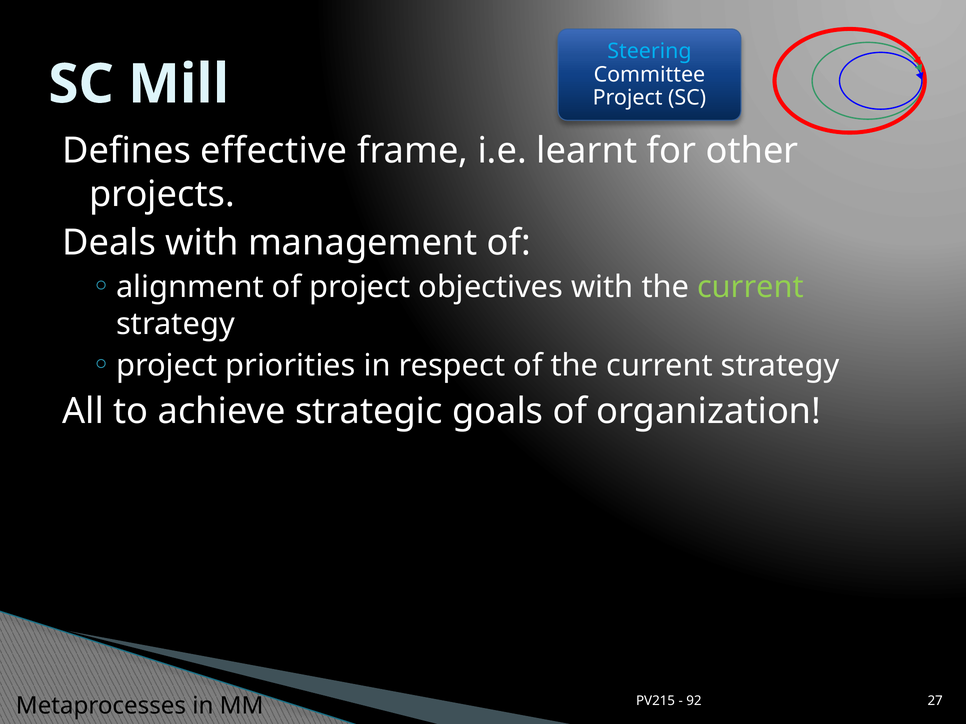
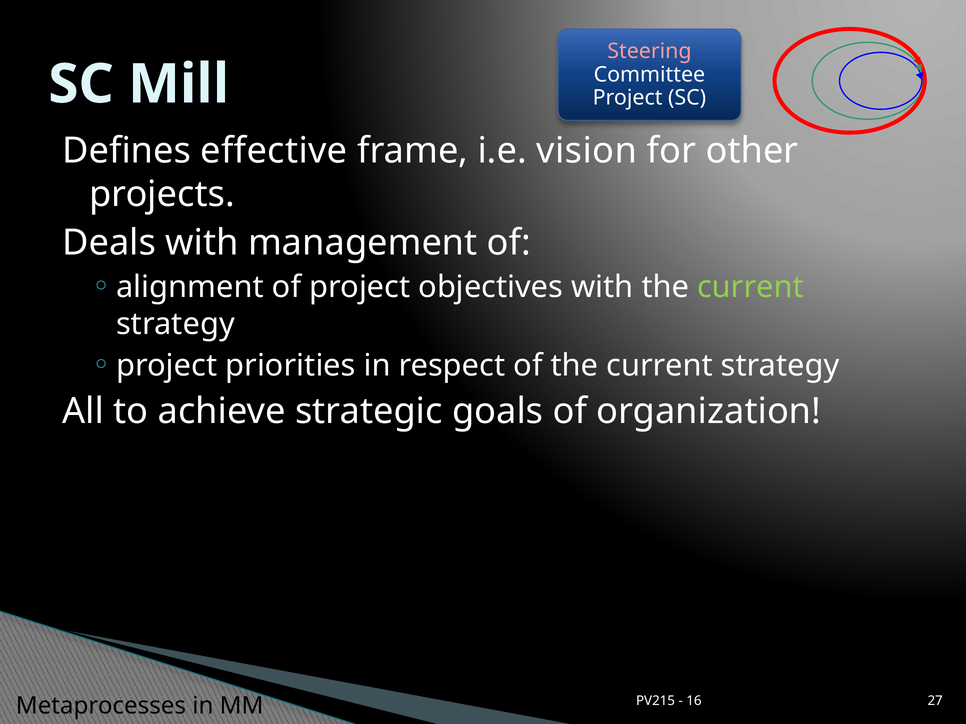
Steering colour: light blue -> pink
learnt: learnt -> vision
92: 92 -> 16
